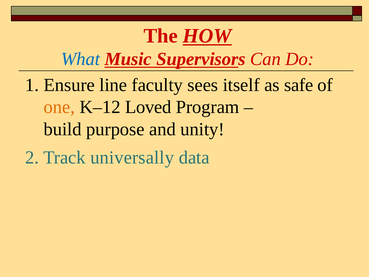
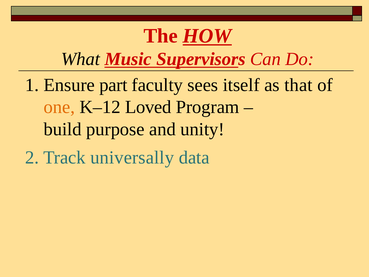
What colour: blue -> black
line: line -> part
safe: safe -> that
